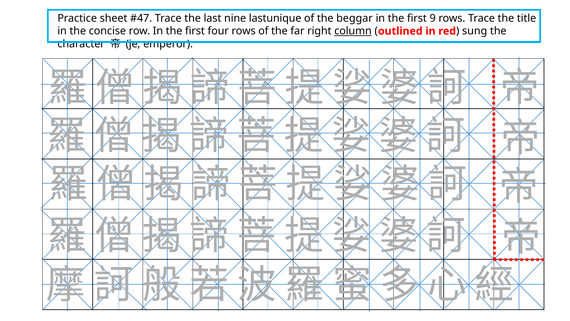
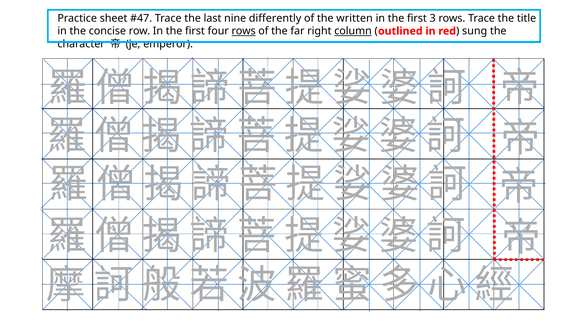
lastunique: lastunique -> differently
beggar: beggar -> written
9: 9 -> 3
rows at (244, 31) underline: none -> present
